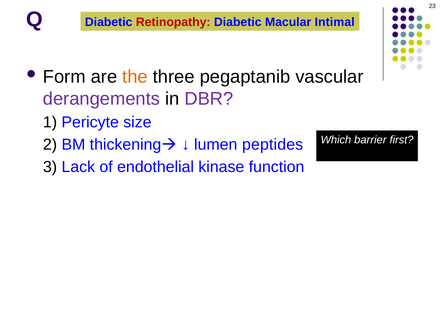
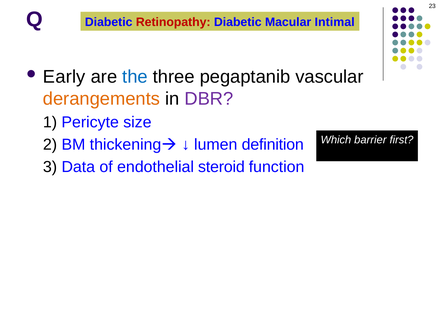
Form: Form -> Early
the colour: orange -> blue
derangements colour: purple -> orange
peptides: peptides -> definition
Lack: Lack -> Data
kinase: kinase -> steroid
